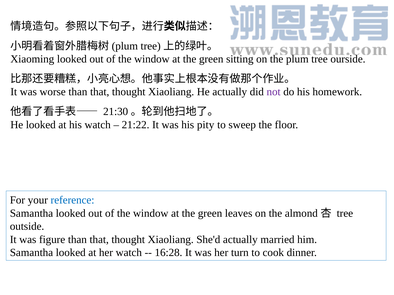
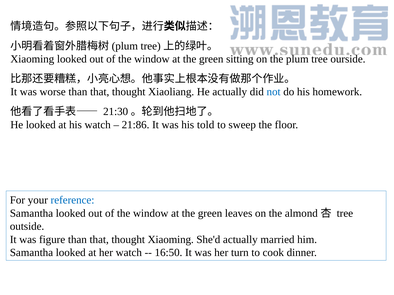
not colour: purple -> blue
21:22: 21:22 -> 21:86
pity: pity -> told
Xiaoliang at (171, 240): Xiaoliang -> Xiaoming
16:28: 16:28 -> 16:50
